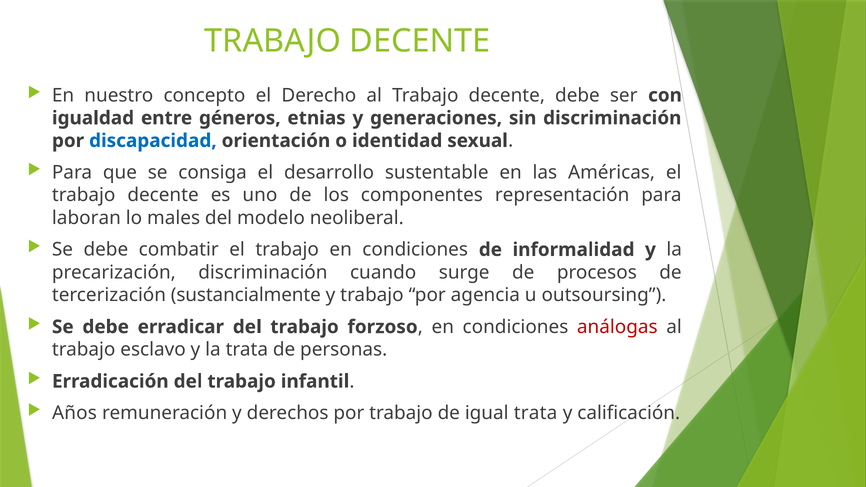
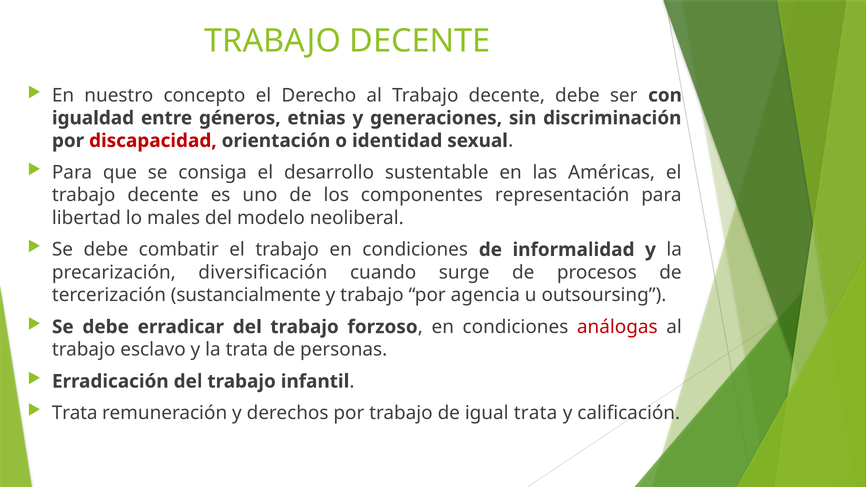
discapacidad colour: blue -> red
laboran: laboran -> libertad
precarización discriminación: discriminación -> diversificación
Años at (74, 413): Años -> Trata
